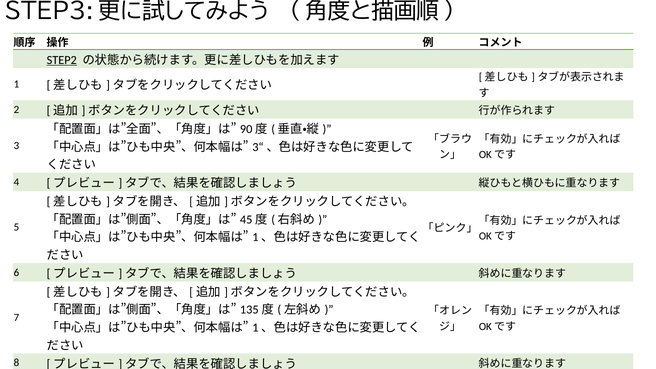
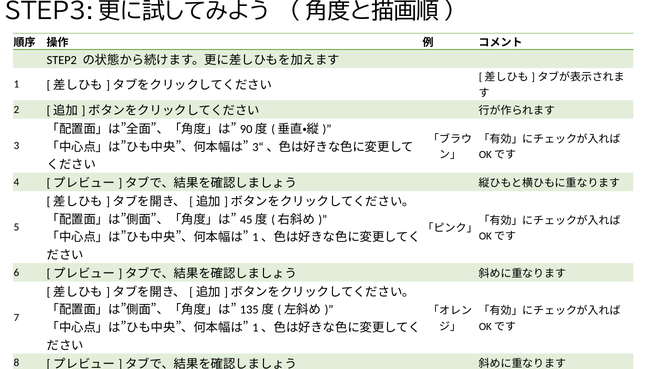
STEP2 underline: present -> none
